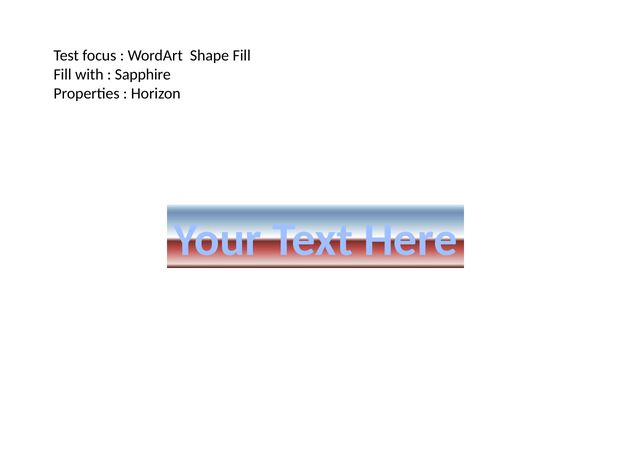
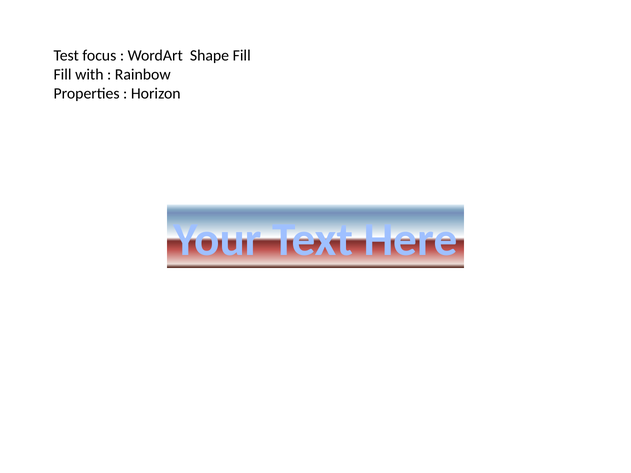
Sapphire: Sapphire -> Rainbow
